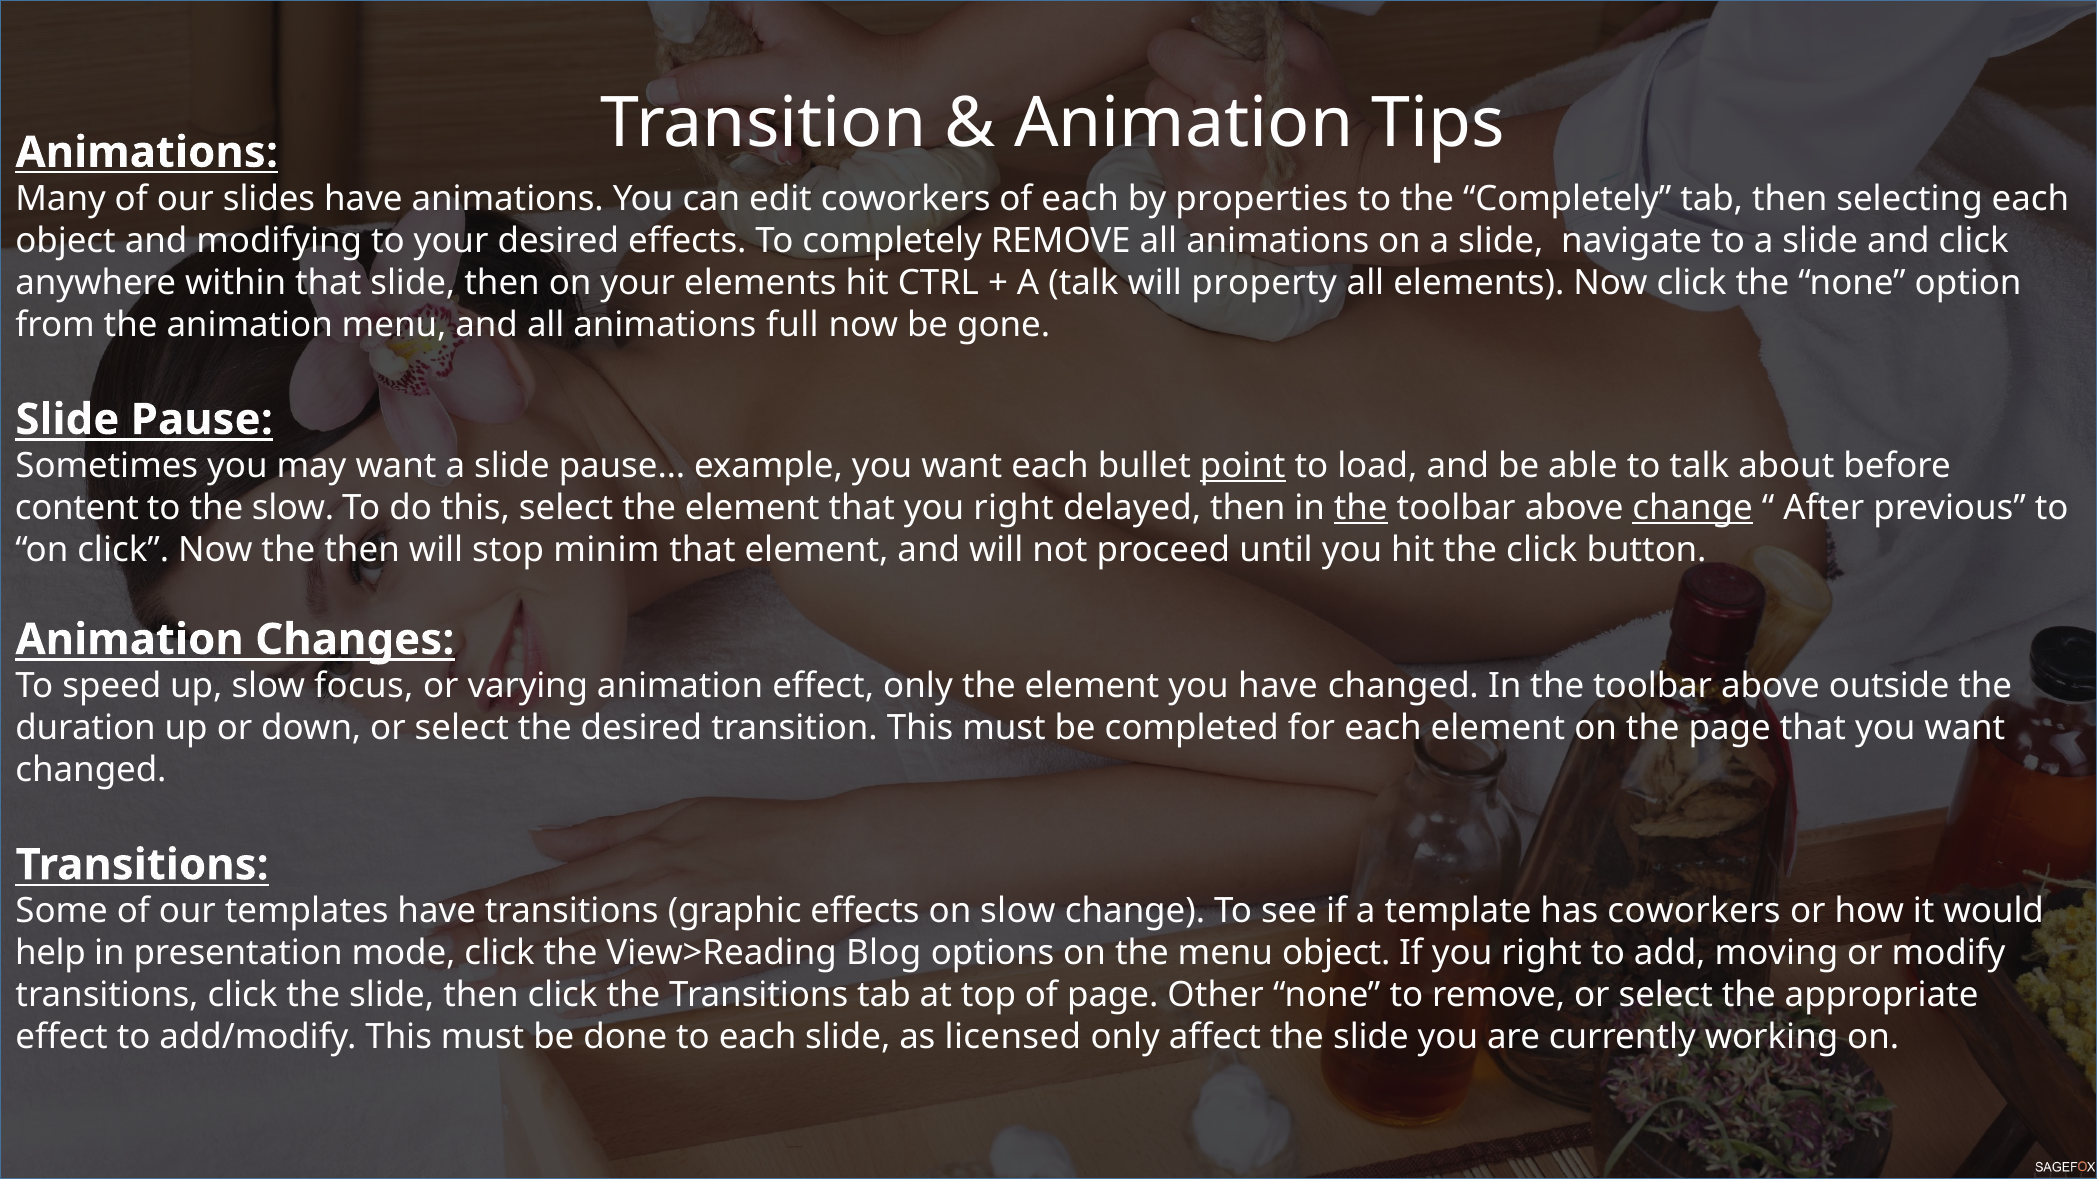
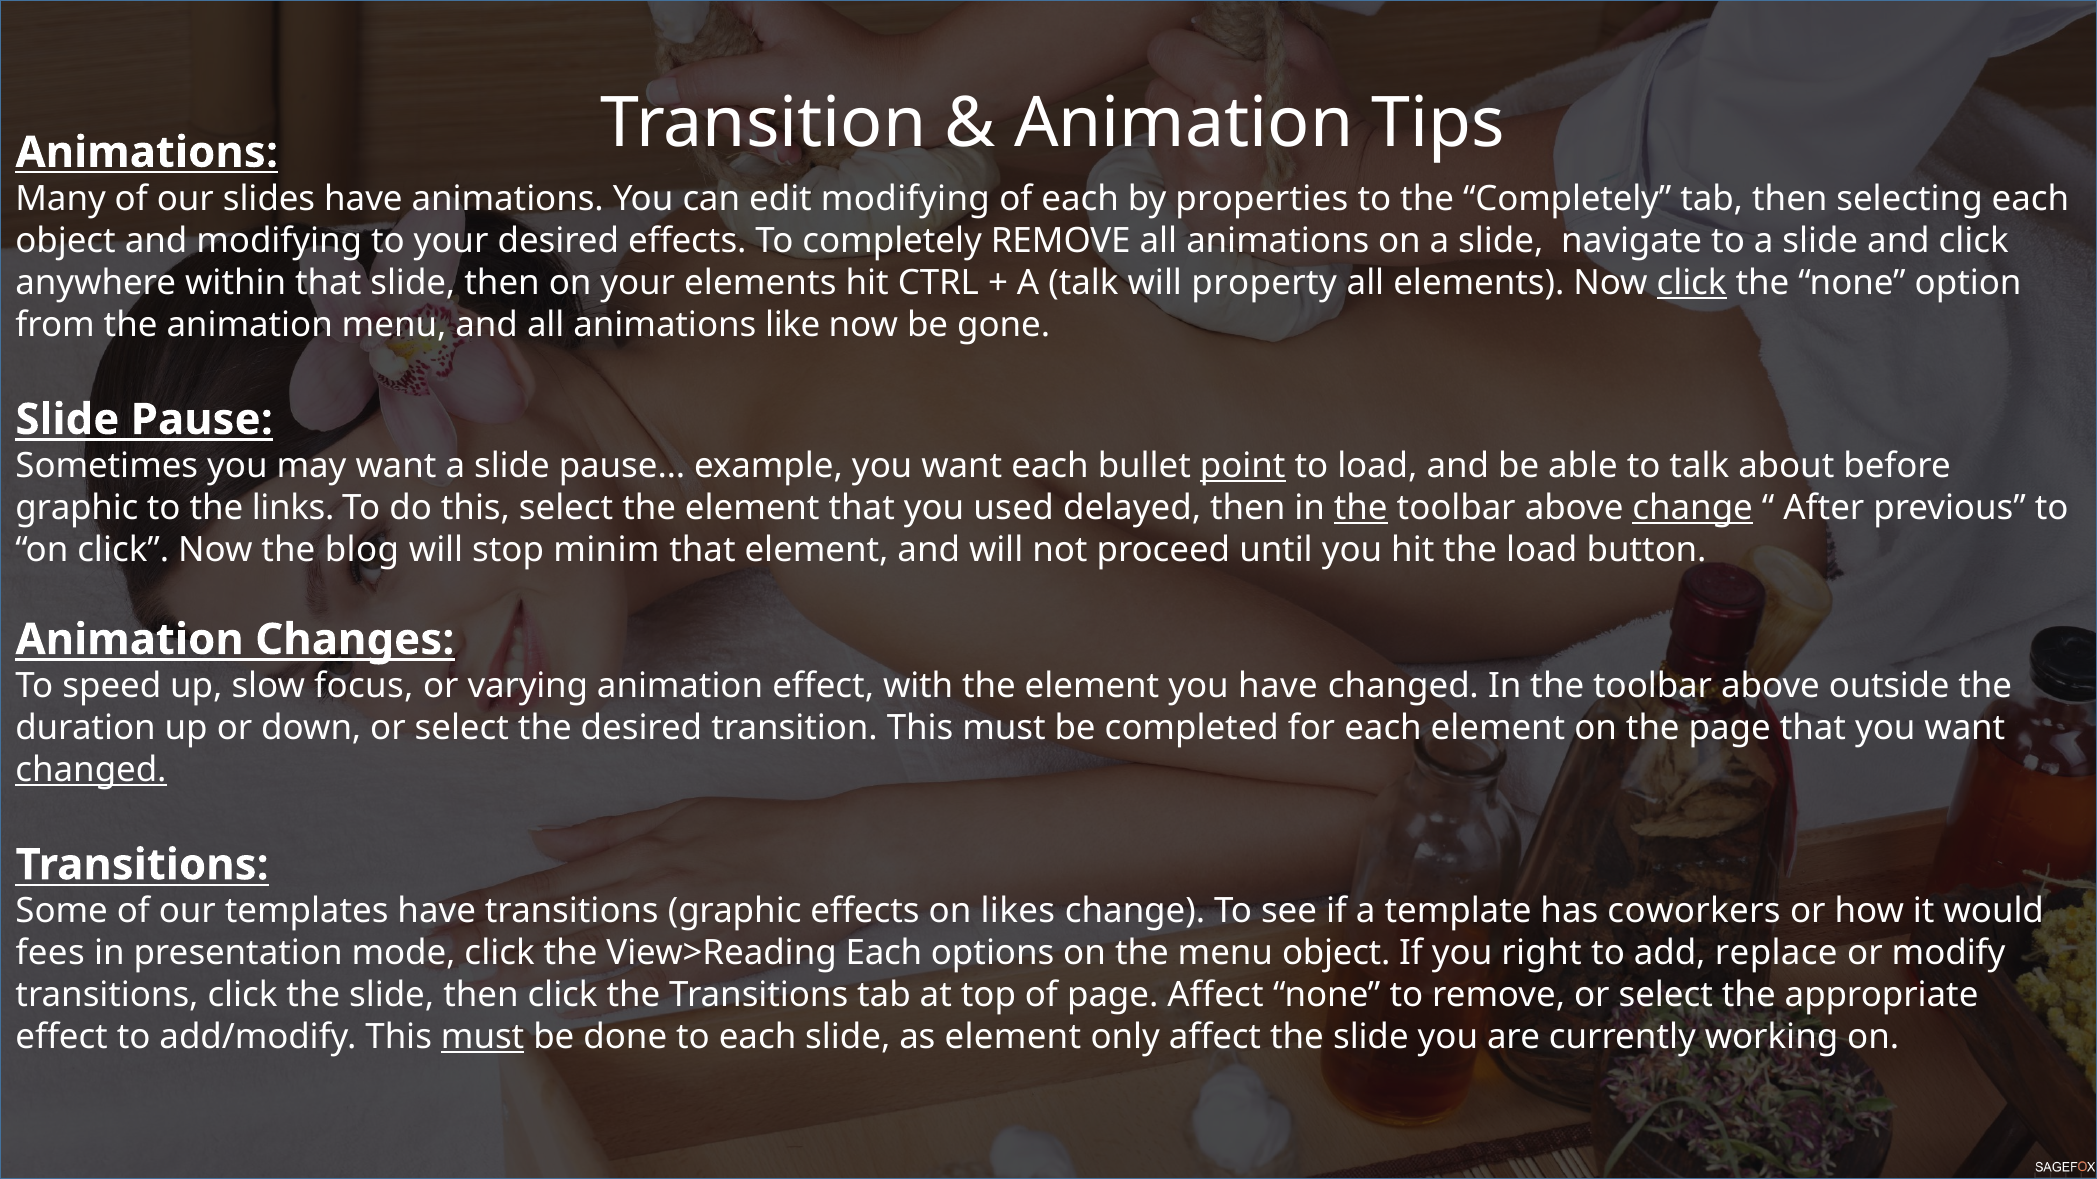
edit coworkers: coworkers -> modifying
click at (1692, 283) underline: none -> present
full: full -> like
content at (77, 508): content -> graphic
the slow: slow -> links
that you right: right -> used
the then: then -> blog
the click: click -> load
effect only: only -> with
changed at (91, 770) underline: none -> present
on slow: slow -> likes
help: help -> fees
View>Reading Blog: Blog -> Each
moving: moving -> replace
page Other: Other -> Affect
must at (483, 1038) underline: none -> present
as licensed: licensed -> element
